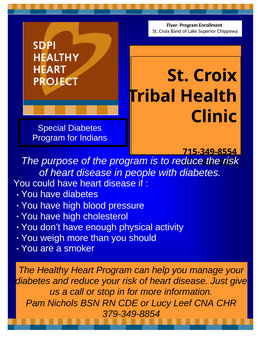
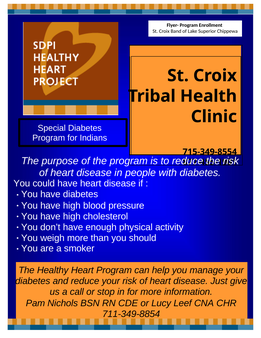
379-349-8854: 379-349-8854 -> 711-349-8854
